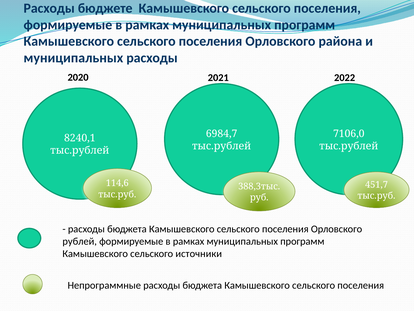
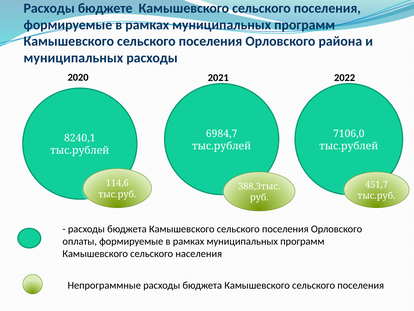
рублей: рублей -> оплаты
источники: источники -> населения
